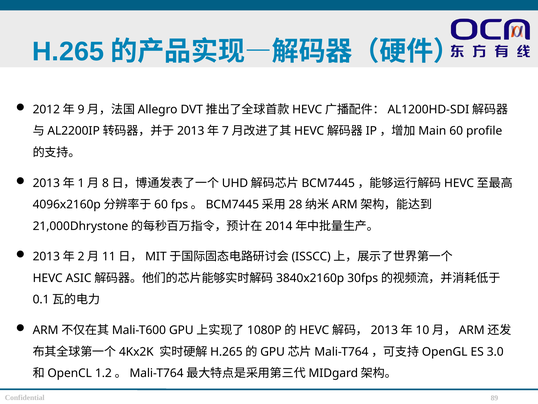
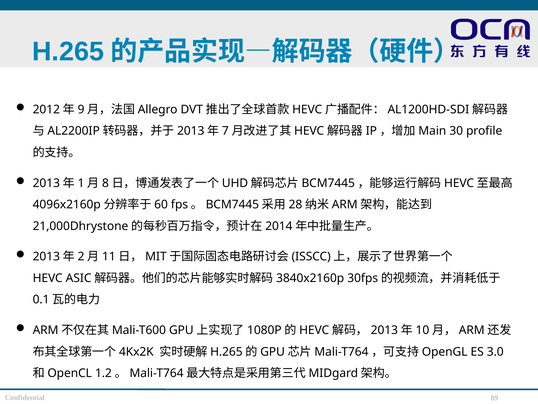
60: 60 -> 30
